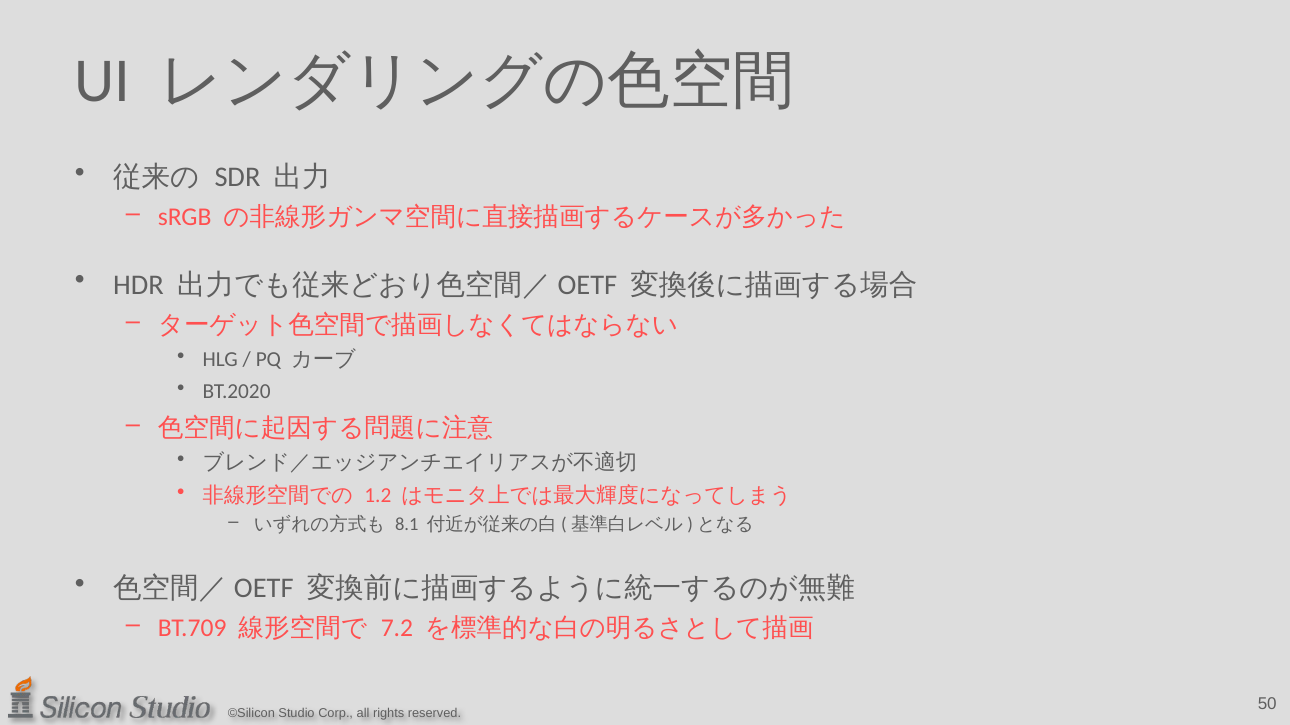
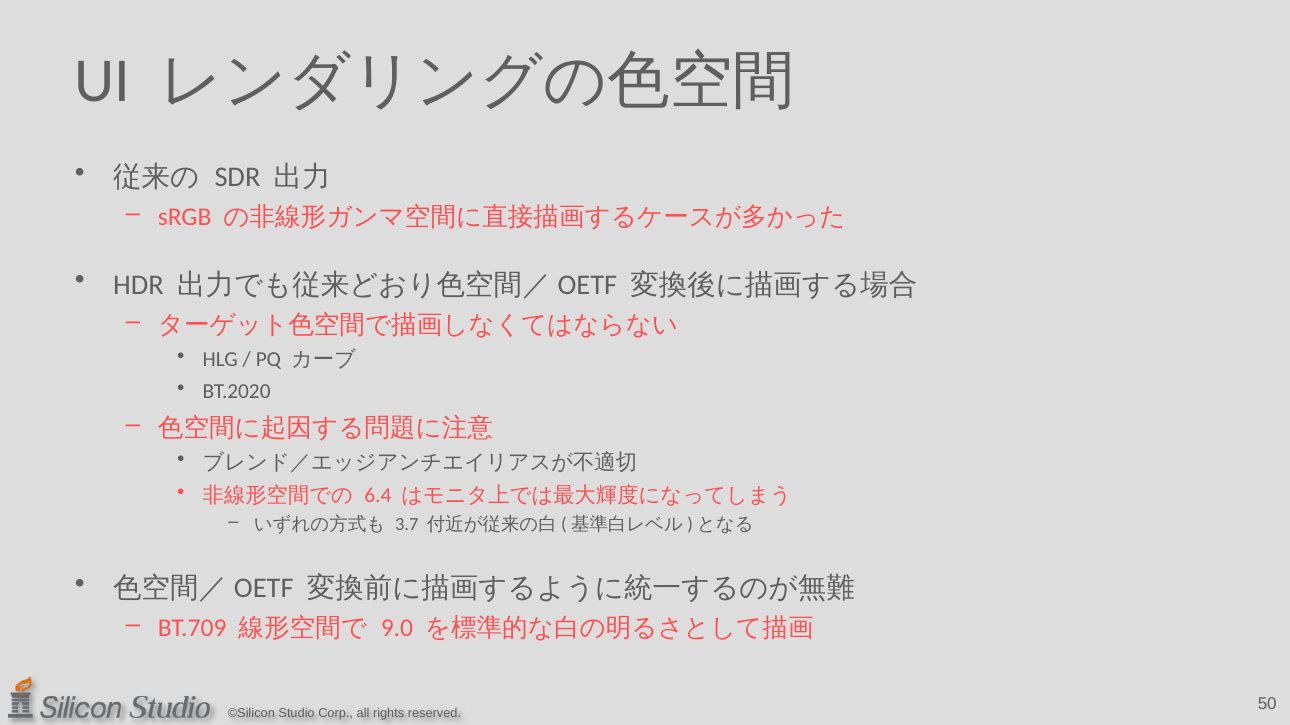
1.2: 1.2 -> 6.4
8.1: 8.1 -> 3.7
7.2: 7.2 -> 9.0
